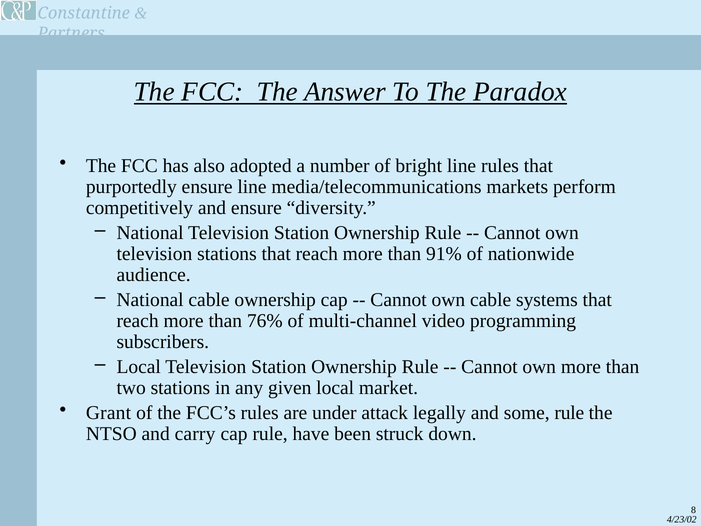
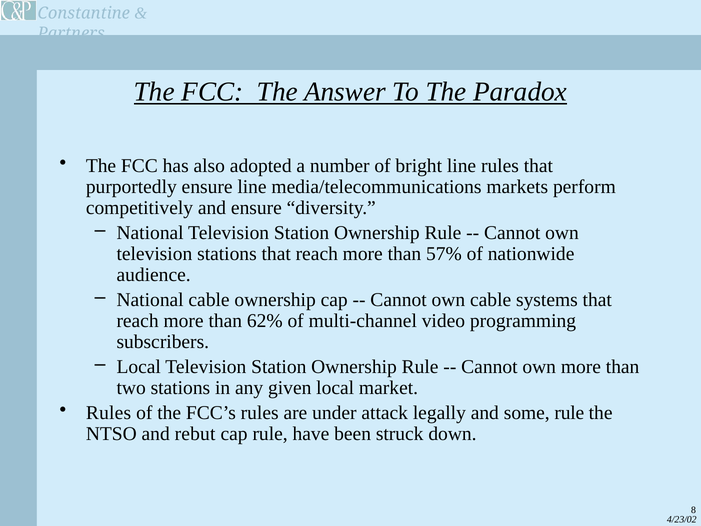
91%: 91% -> 57%
76%: 76% -> 62%
Grant at (109, 413): Grant -> Rules
carry: carry -> rebut
